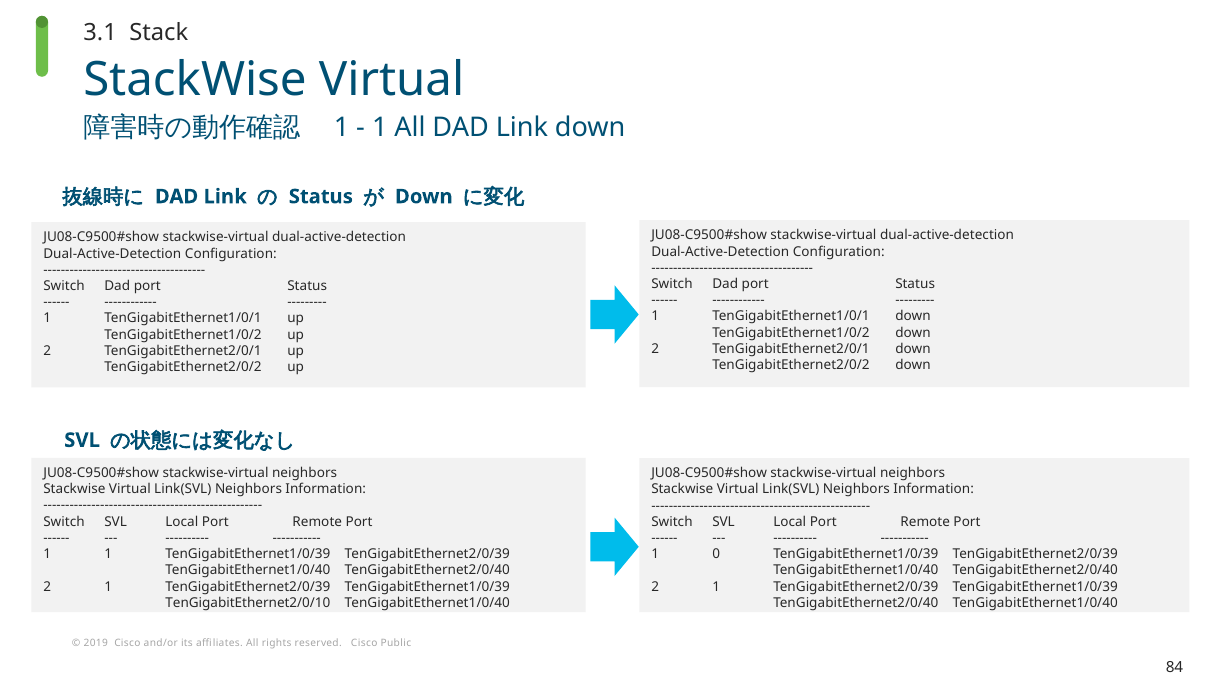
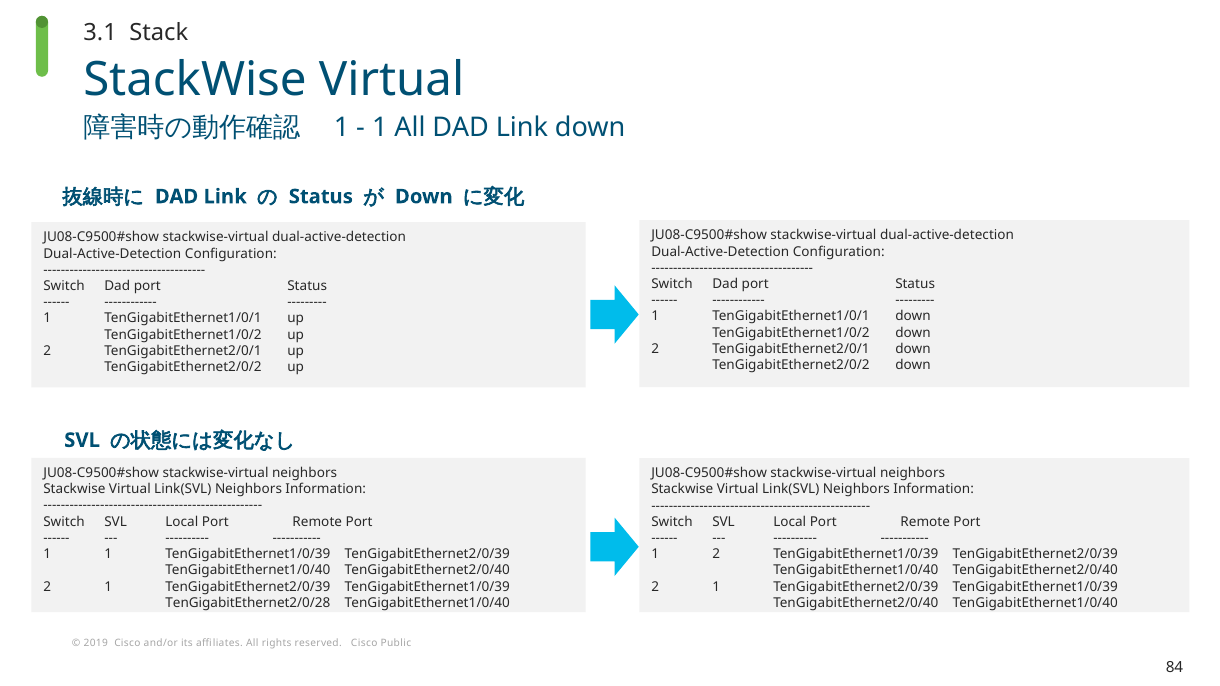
1 0: 0 -> 2
TenGigabitEthernet2/0/10: TenGigabitEthernet2/0/10 -> TenGigabitEthernet2/0/28
